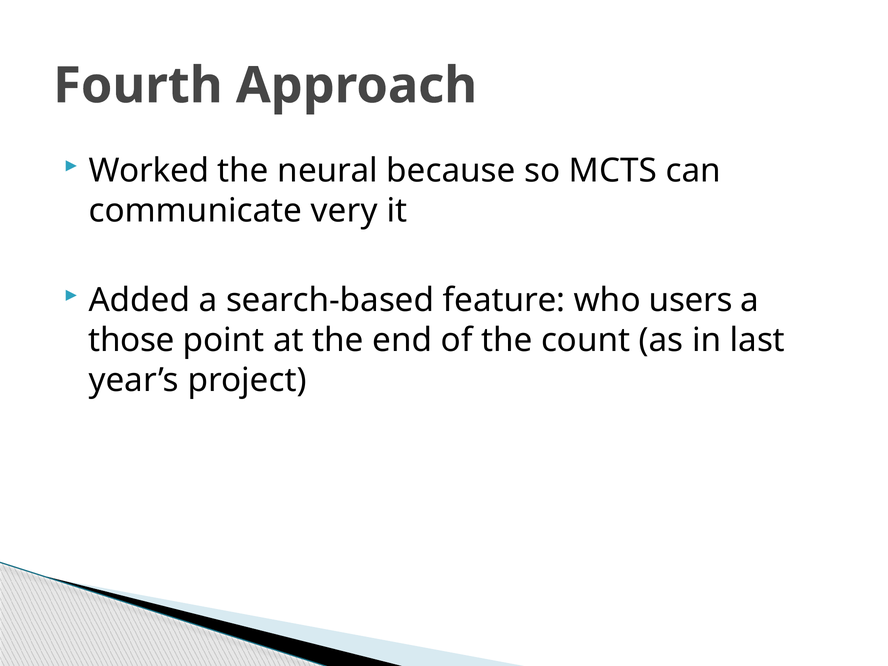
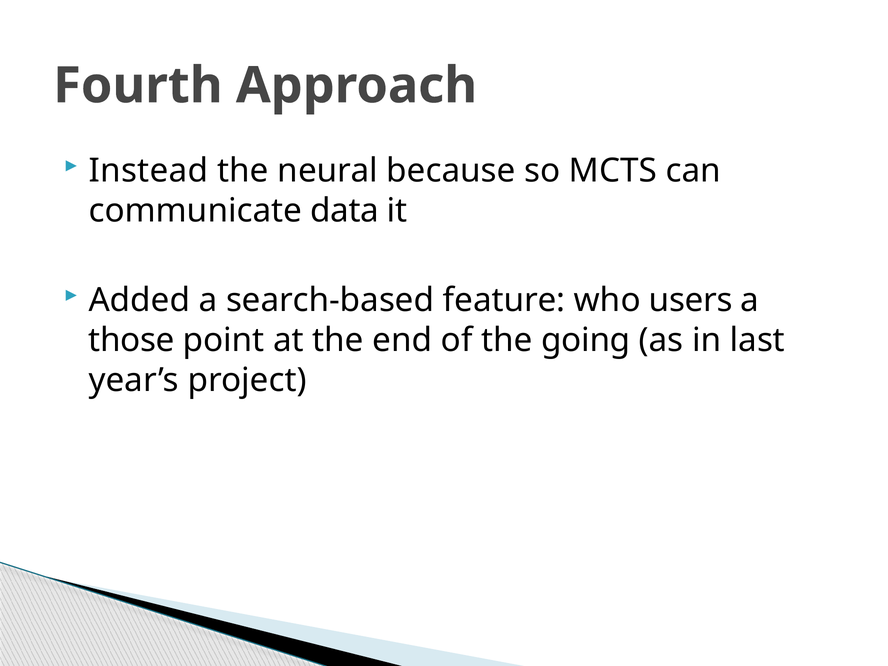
Worked: Worked -> Instead
very: very -> data
count: count -> going
